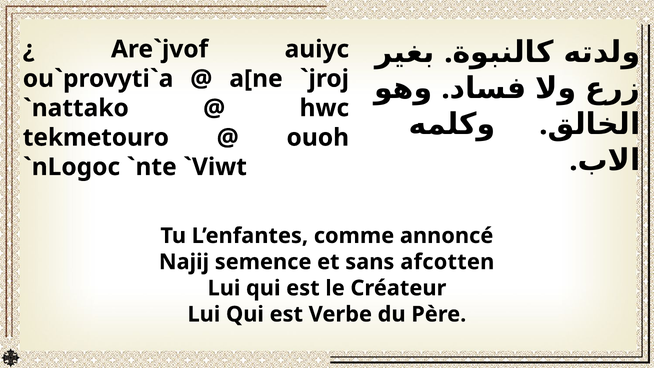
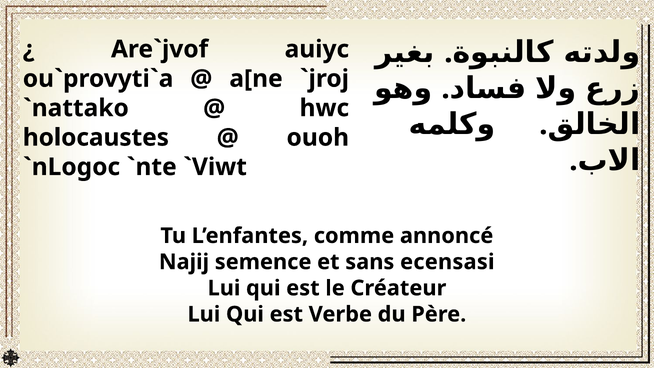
tekmetouro: tekmetouro -> holocaustes
afcotten: afcotten -> ecensasi
